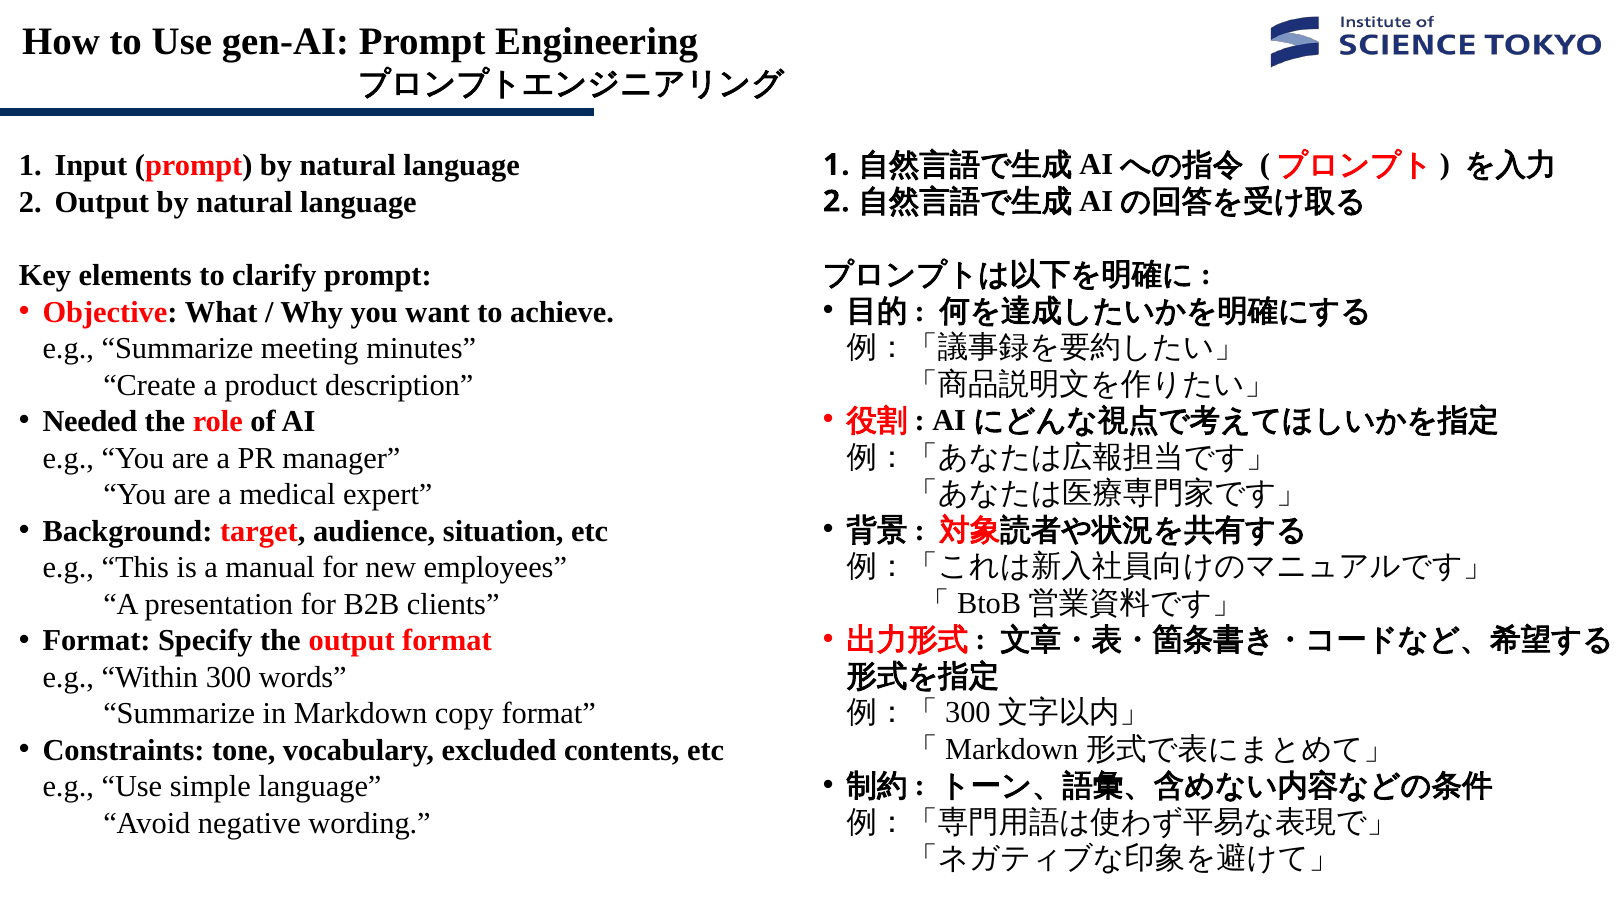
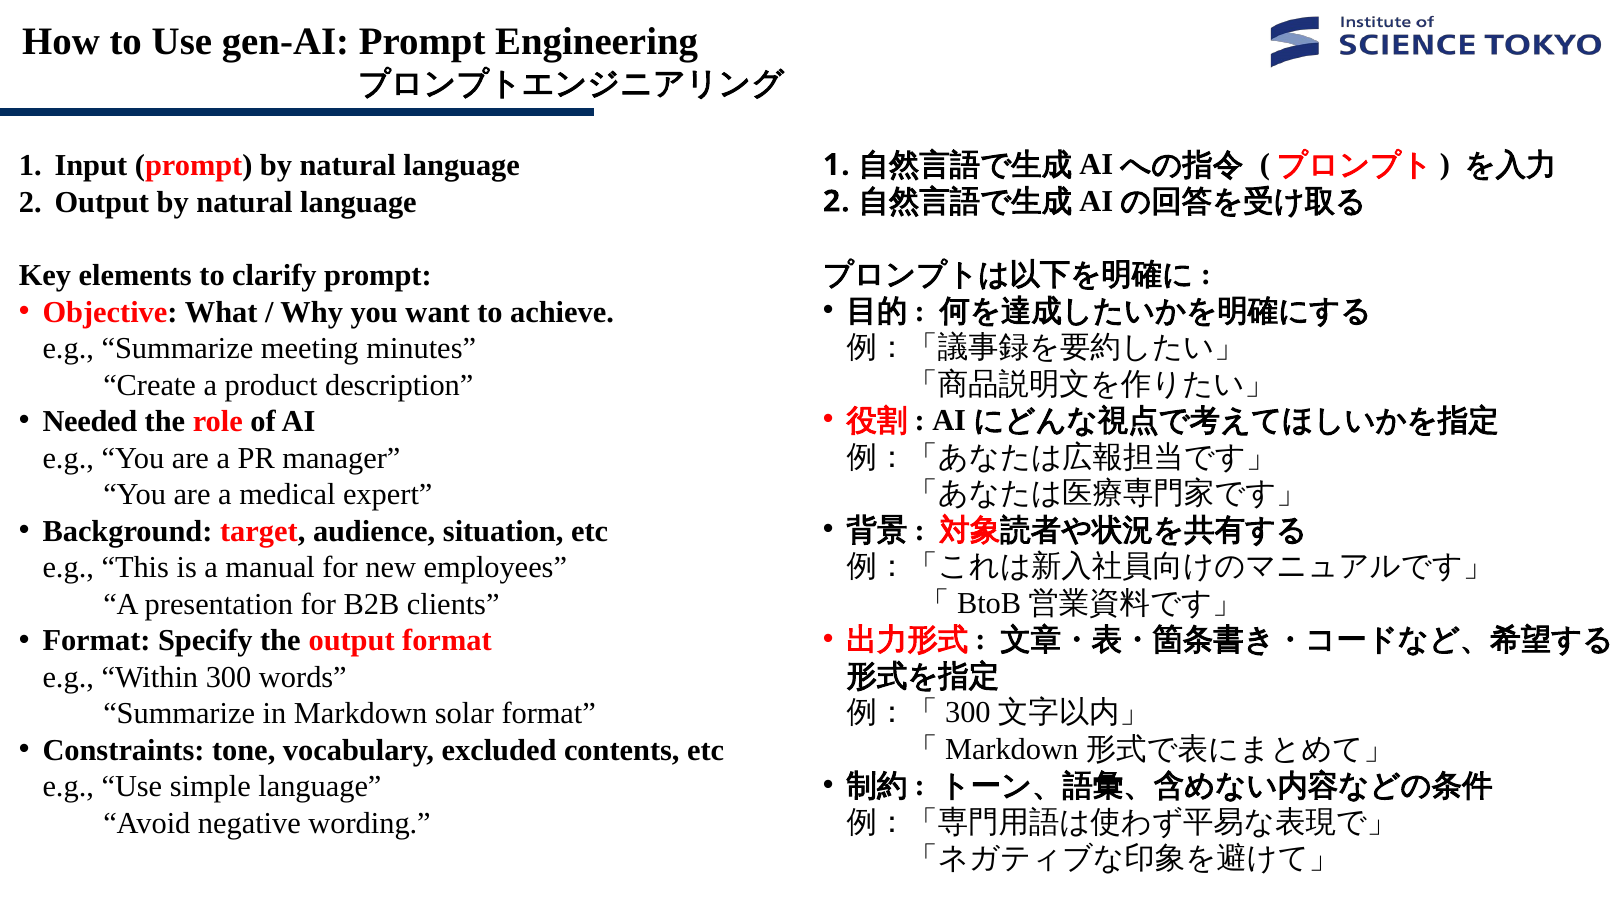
copy: copy -> solar
